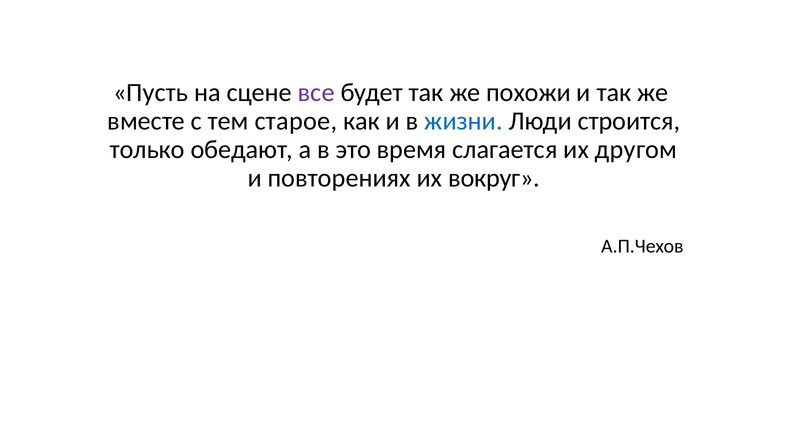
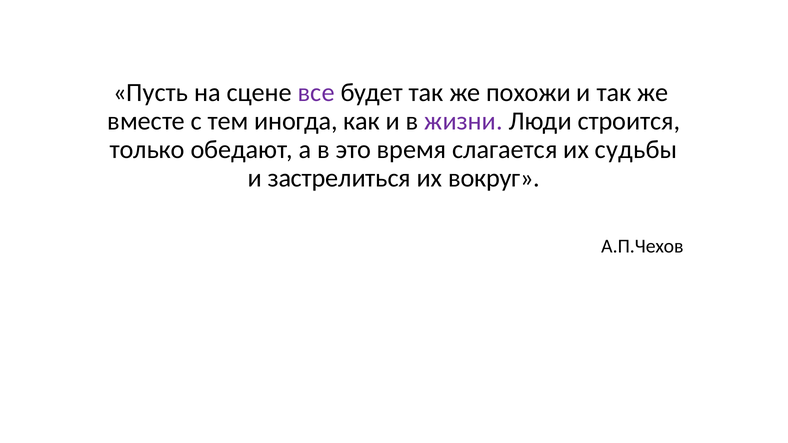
старое: старое -> иногда
жизни colour: blue -> purple
другом: другом -> судьбы
повторениях: повторениях -> застрелиться
